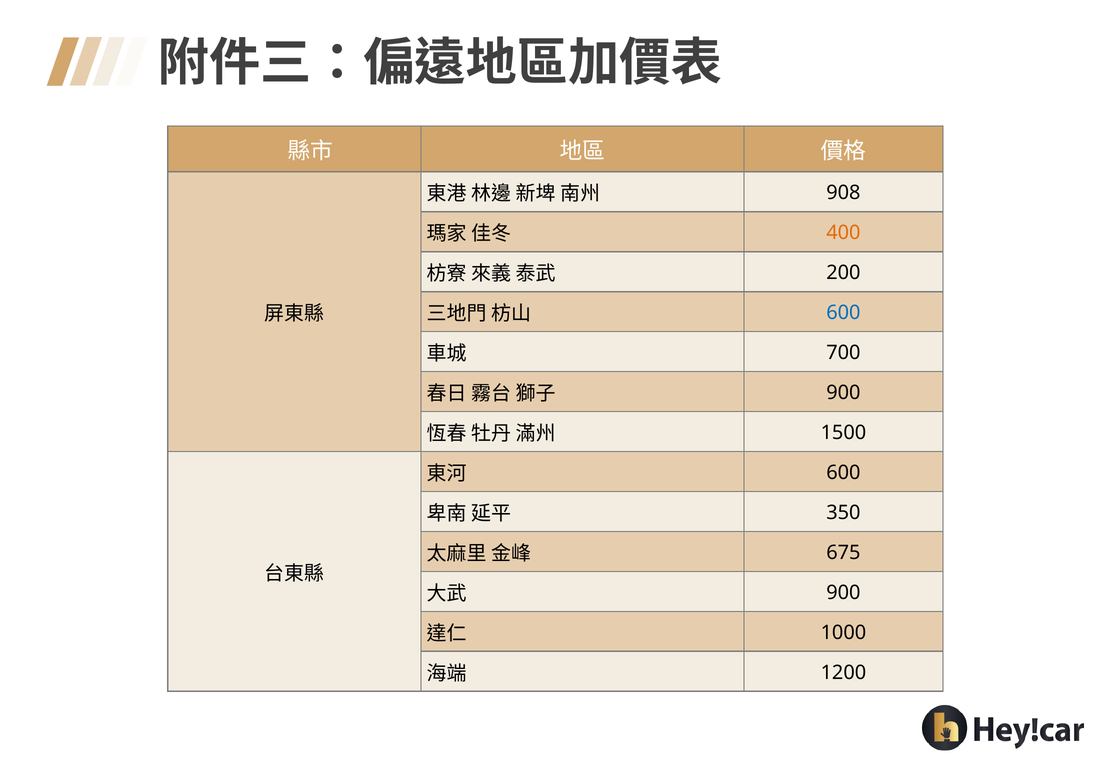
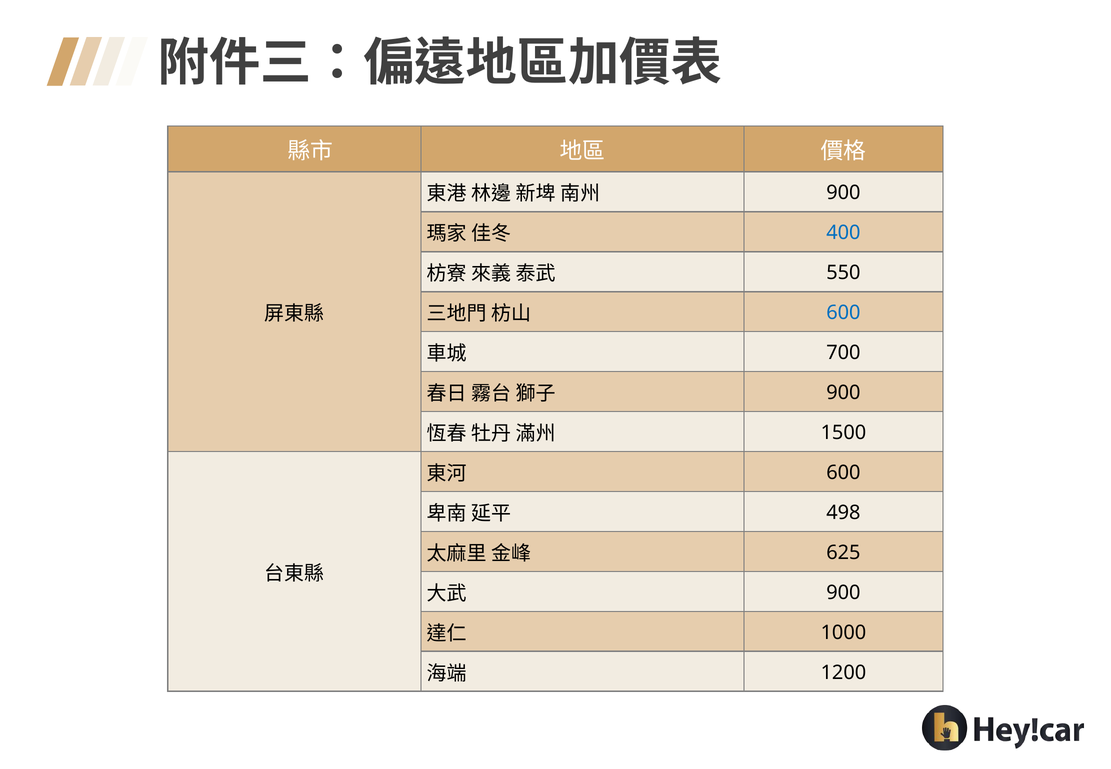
908 at (843, 193): 908 -> 900
400 colour: orange -> blue
200: 200 -> 550
350: 350 -> 498
675: 675 -> 625
